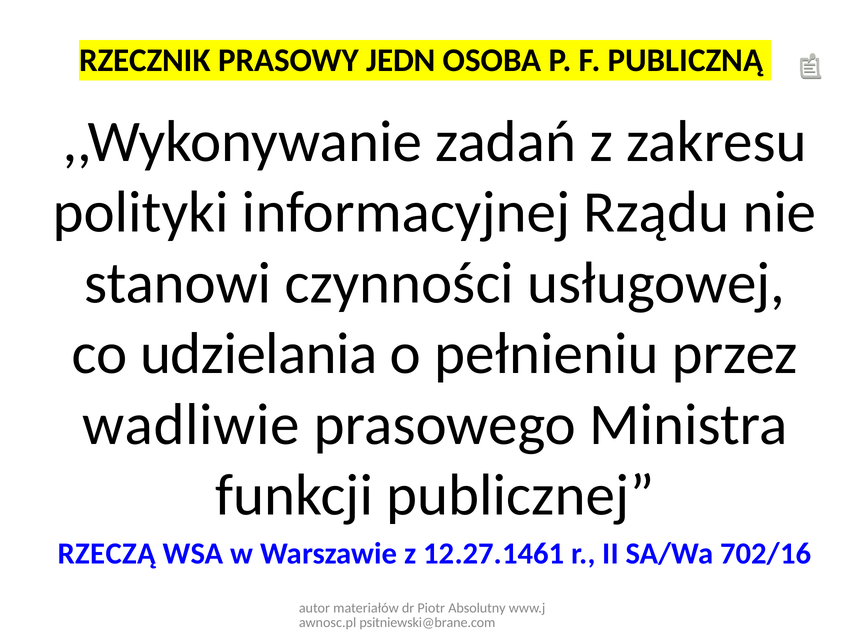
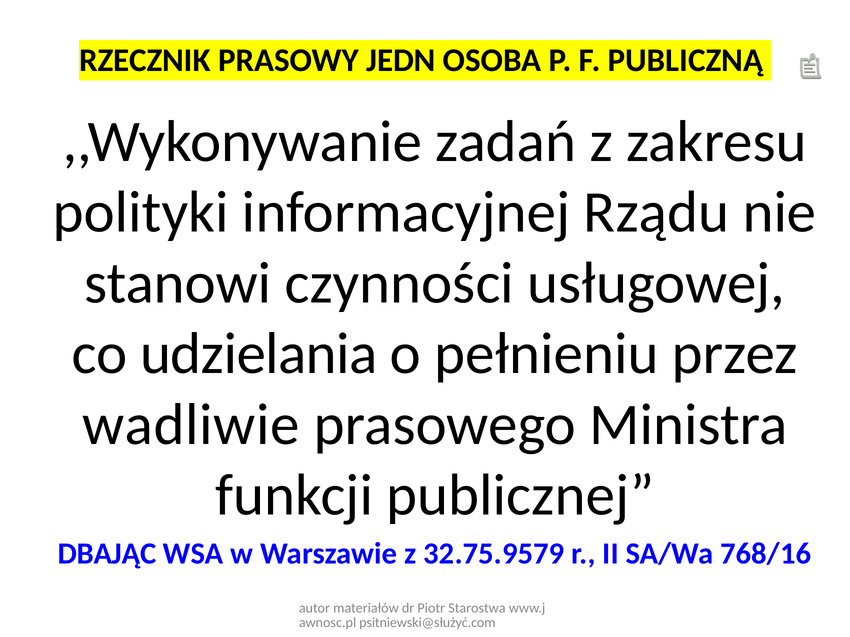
RZECZĄ: RZECZĄ -> DBAJĄC
12.27.1461: 12.27.1461 -> 32.75.9579
702/16: 702/16 -> 768/16
Absolutny: Absolutny -> Starostwa
psitniewski@brane.com: psitniewski@brane.com -> psitniewski@służyć.com
